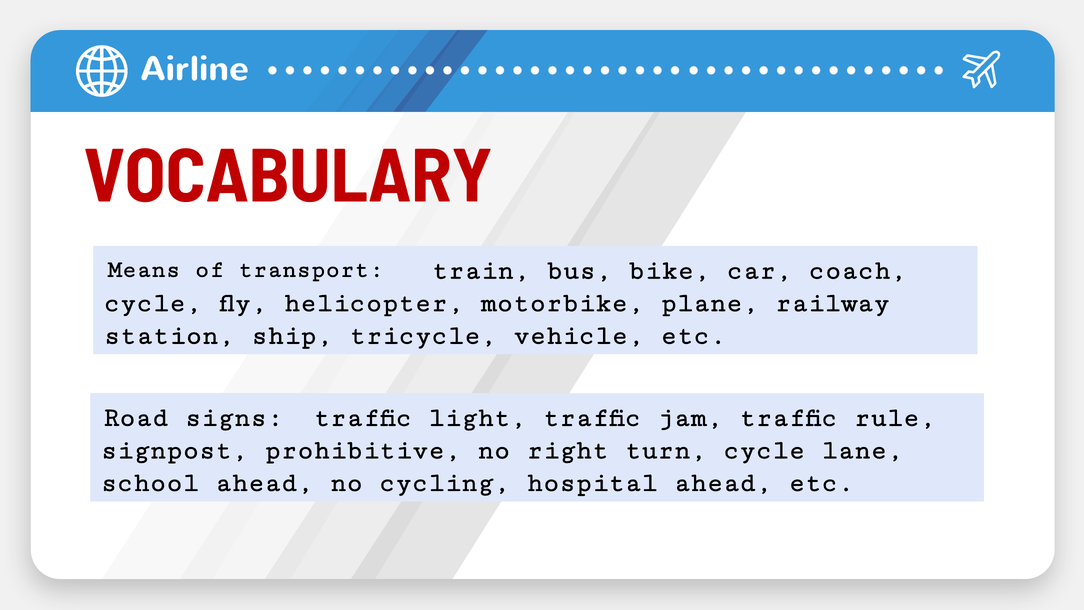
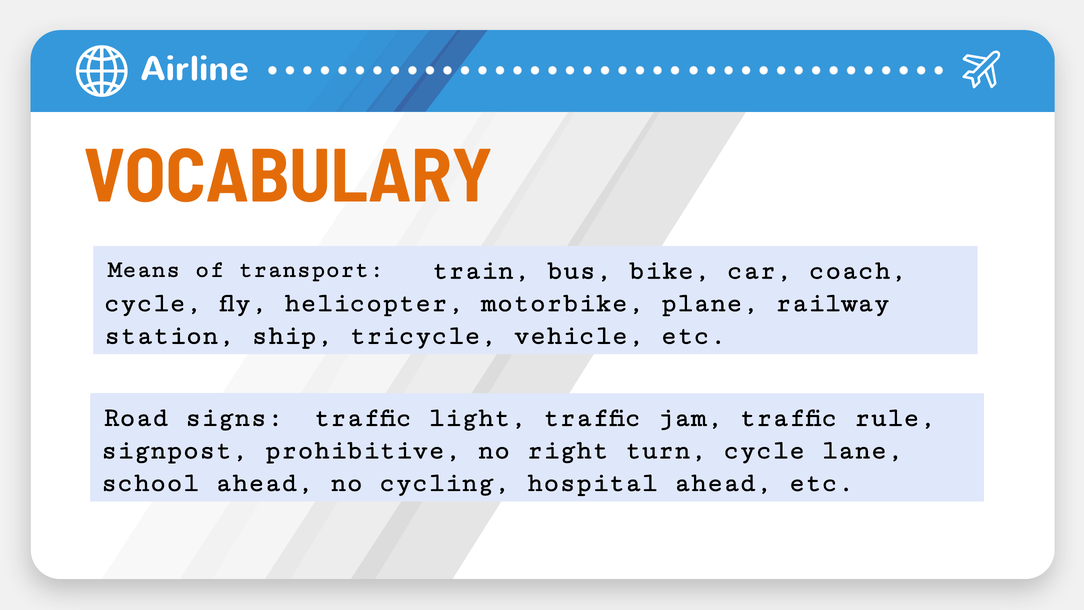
VOCABULARY colour: red -> orange
